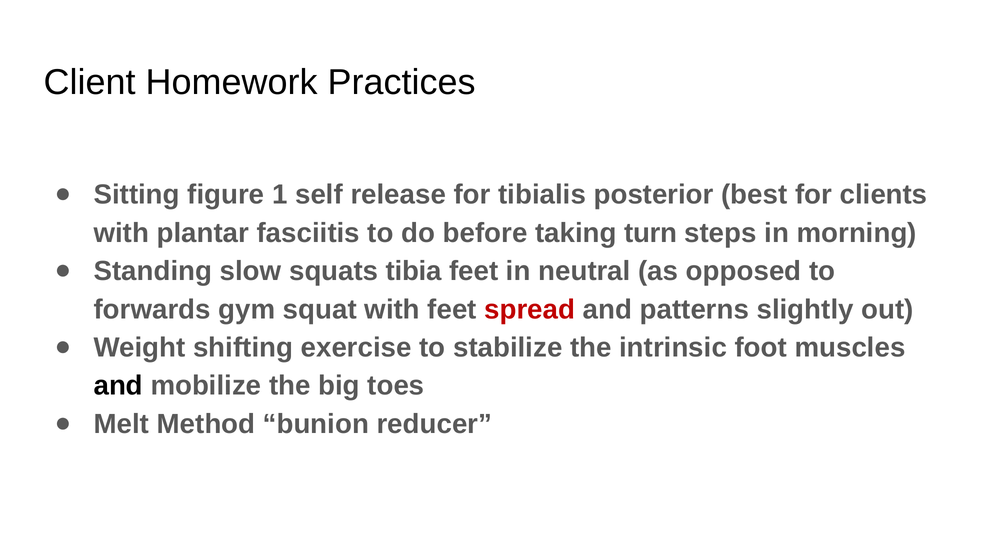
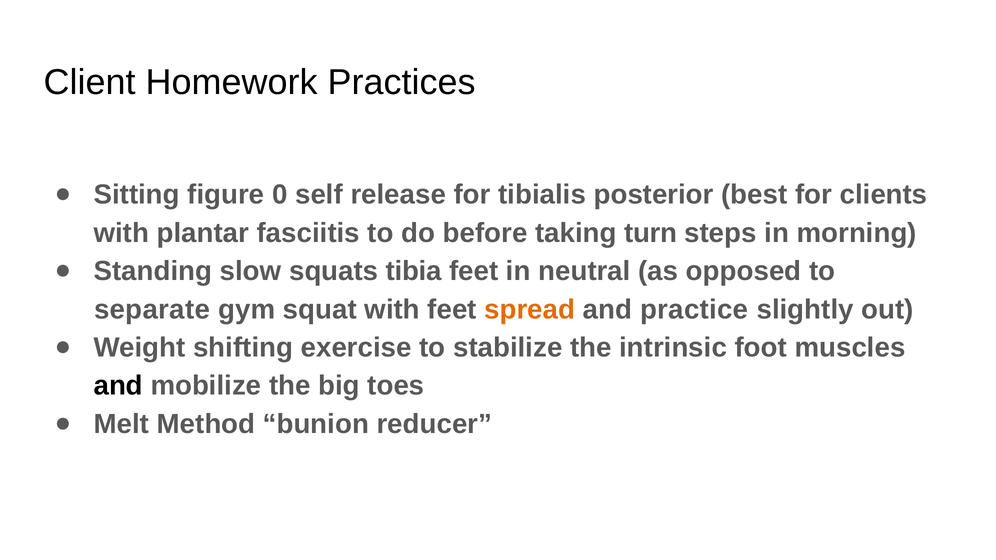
1: 1 -> 0
forwards: forwards -> separate
spread colour: red -> orange
patterns: patterns -> practice
